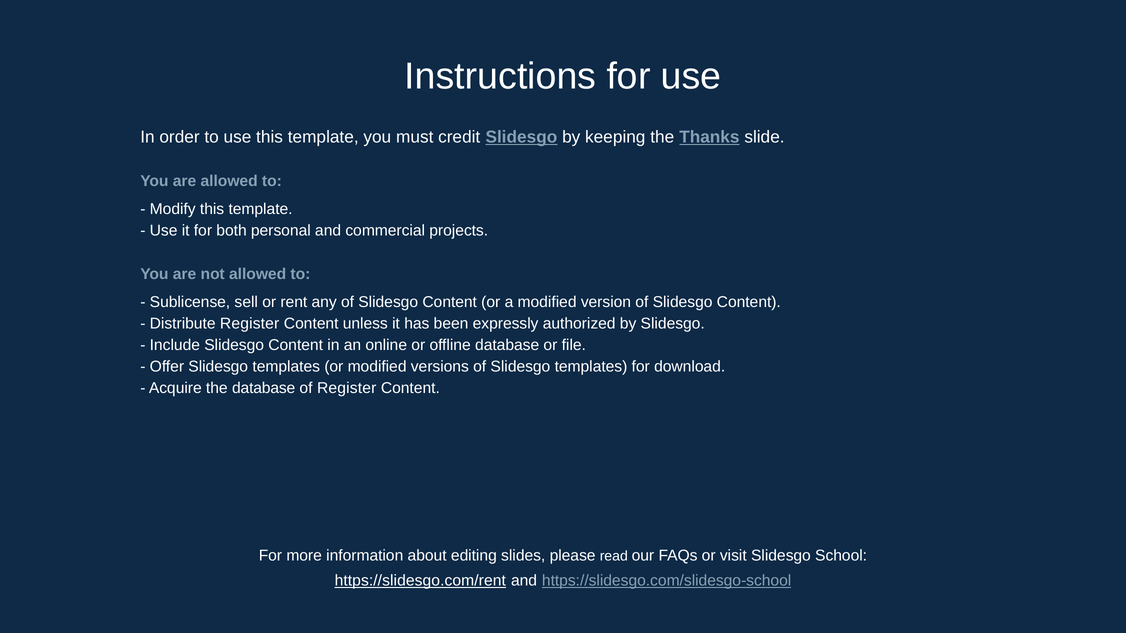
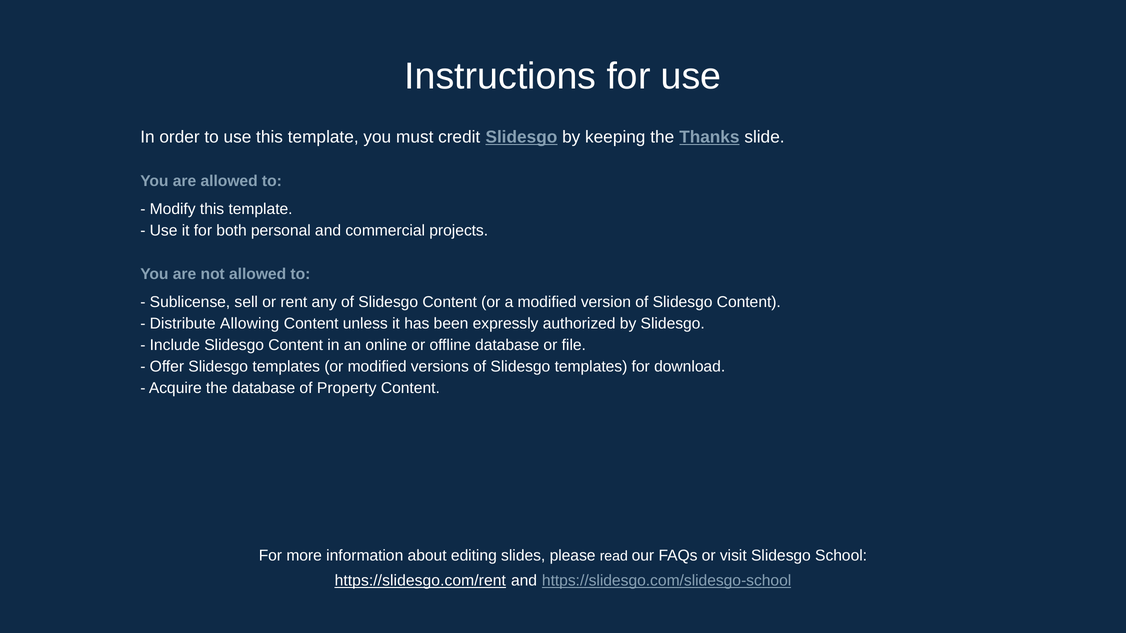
Distribute Register: Register -> Allowing
of Register: Register -> Property
